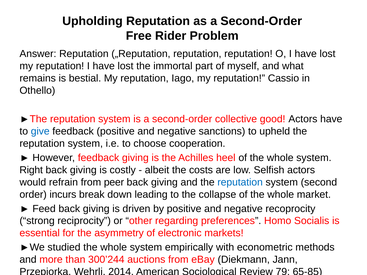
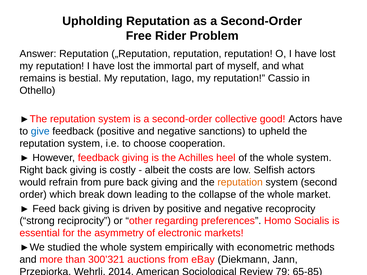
peer: peer -> pure
reputation at (240, 182) colour: blue -> orange
incurs: incurs -> which
300’244: 300’244 -> 300’321
